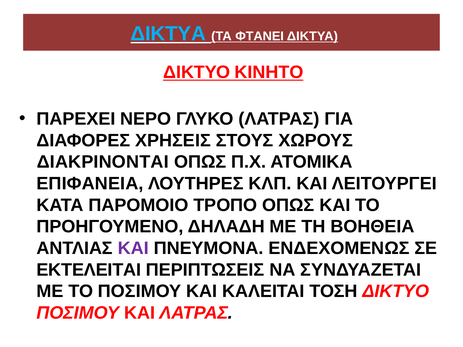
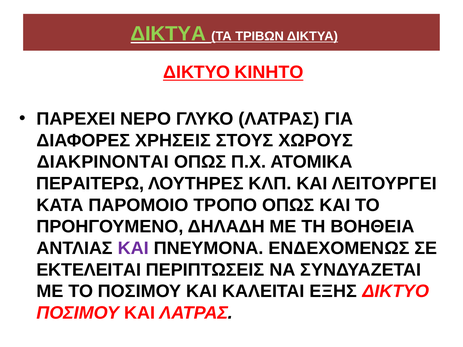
ΔΙΚΤΥΑ at (168, 34) colour: light blue -> light green
ΦΤΑΝΕΙ: ΦΤΑΝΕΙ -> ΤΡΙΒΩΝ
ΕΠΙΦΑΝΕΙΑ: ΕΠΙΦΑΝΕΙΑ -> ΠΕΡΑΙΤΕΡΩ
ΤΟΣΗ: ΤΟΣΗ -> ΕΞΗΣ
